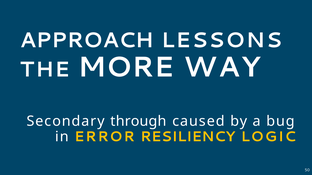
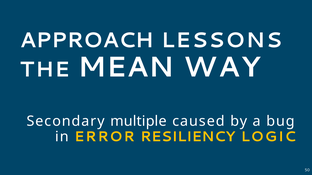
MORE: MORE -> MEAN
through: through -> multiple
